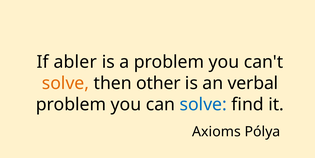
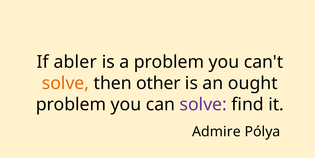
verbal: verbal -> ought
solve at (203, 104) colour: blue -> purple
Axioms: Axioms -> Admire
